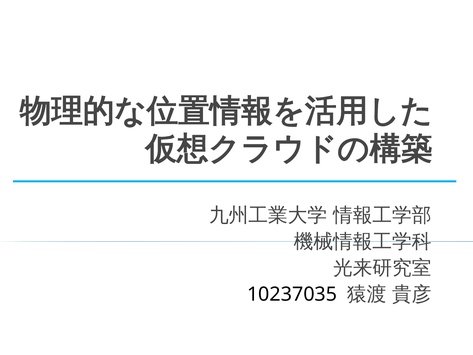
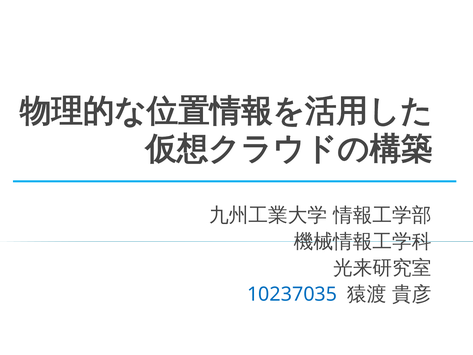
10237035 colour: black -> blue
